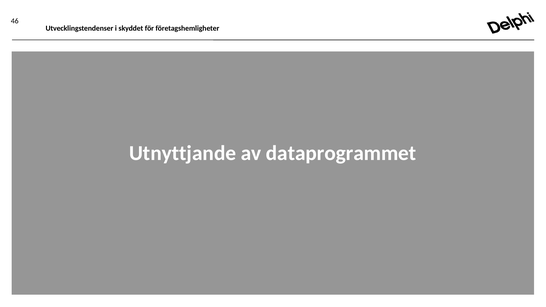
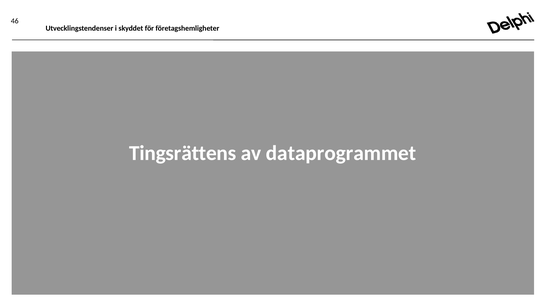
Utnyttjande: Utnyttjande -> Tingsrättens
